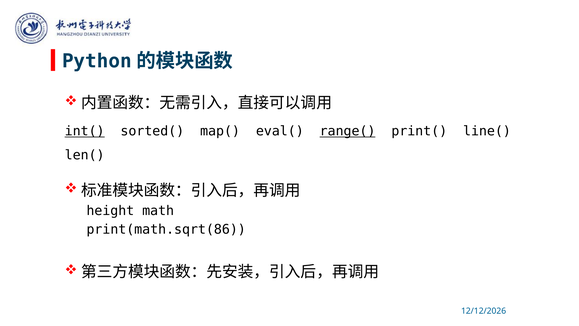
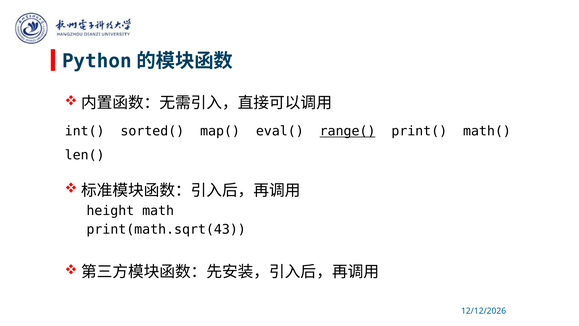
int( underline: present -> none
line(: line( -> math(
print(math.sqrt(86: print(math.sqrt(86 -> print(math.sqrt(43
